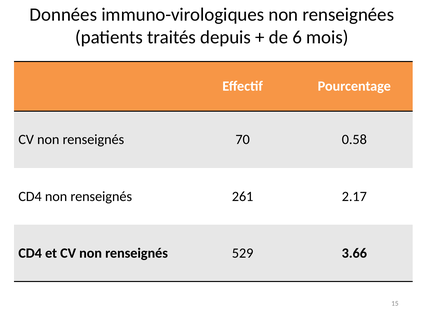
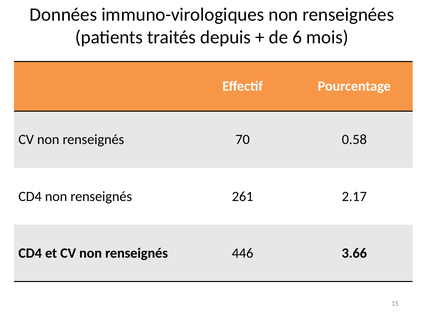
529: 529 -> 446
